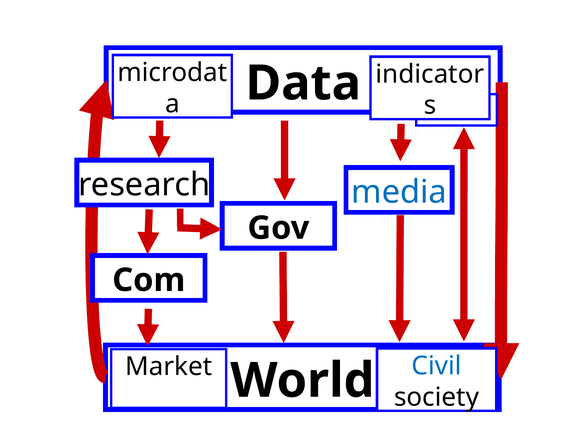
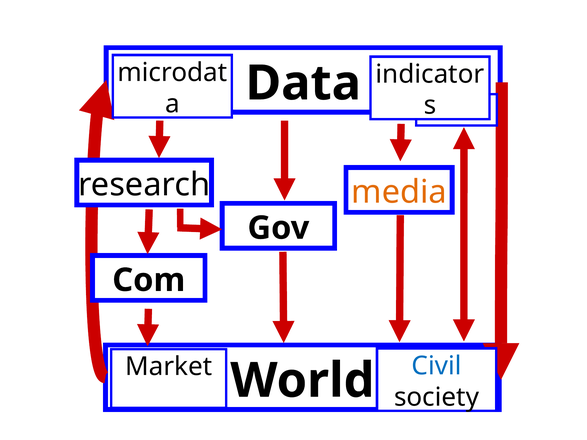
media colour: blue -> orange
